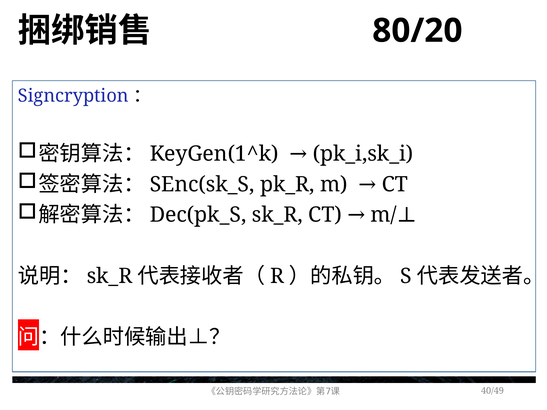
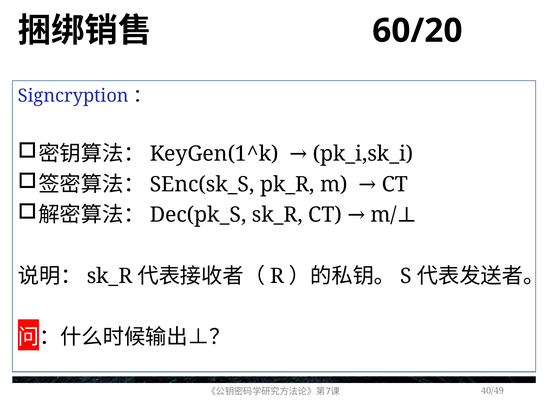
80/20: 80/20 -> 60/20
